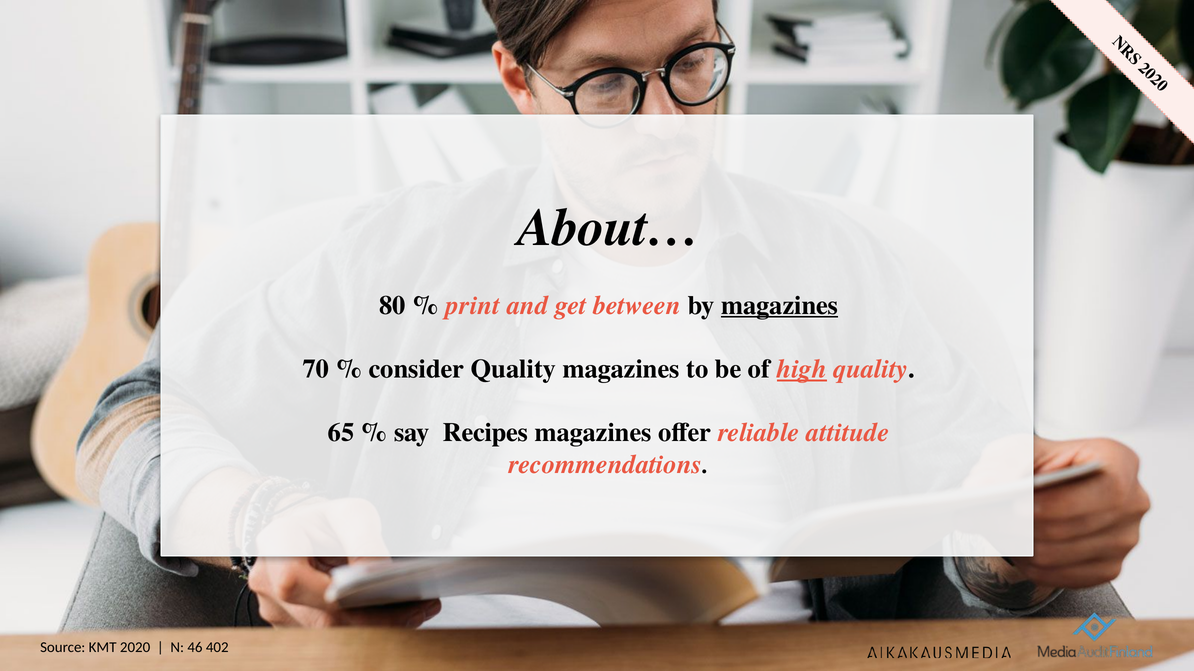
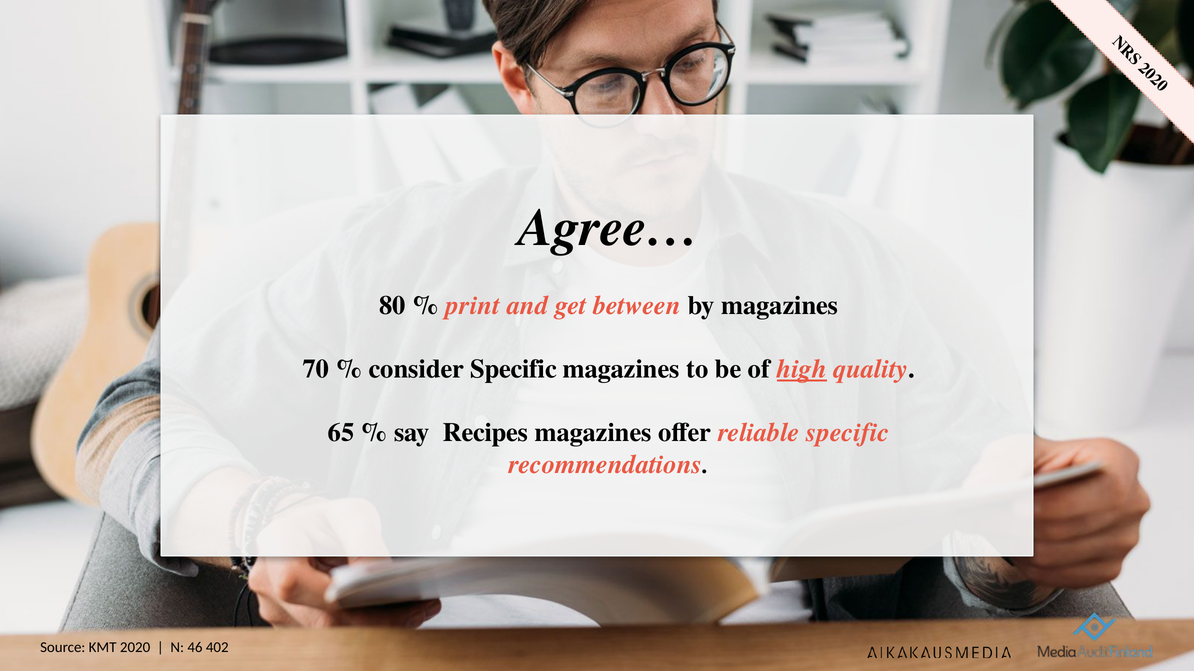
About…: About… -> Agree…
magazines at (780, 306) underline: present -> none
consider Quality: Quality -> Specific
reliable attitude: attitude -> specific
